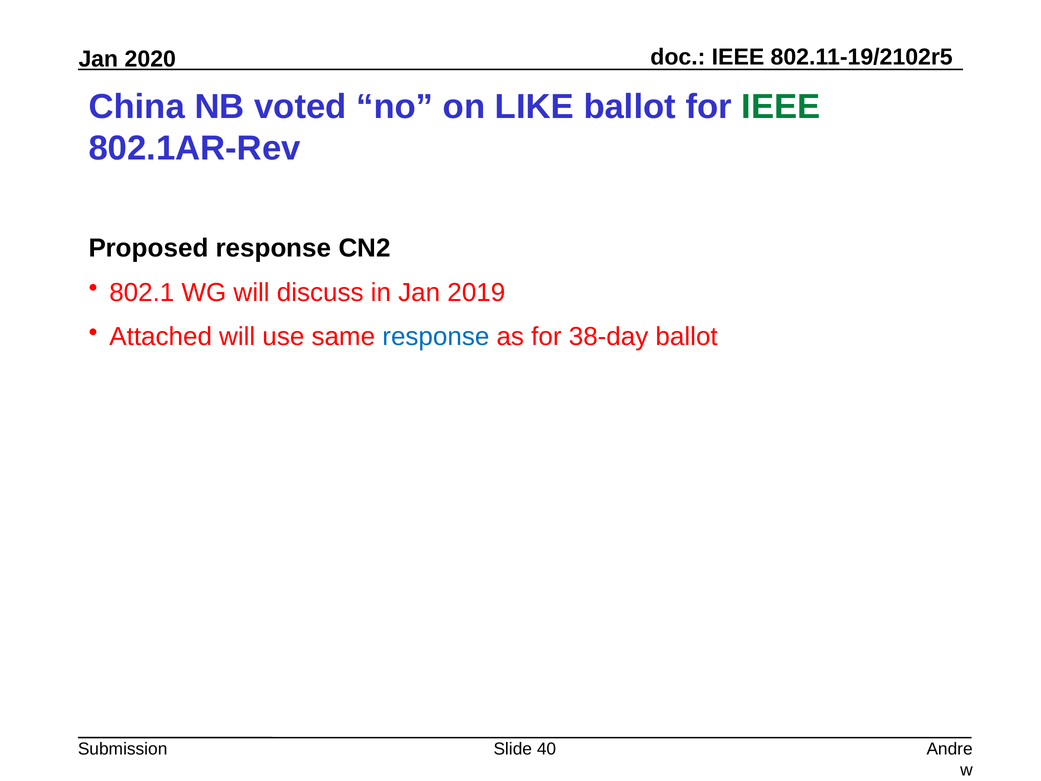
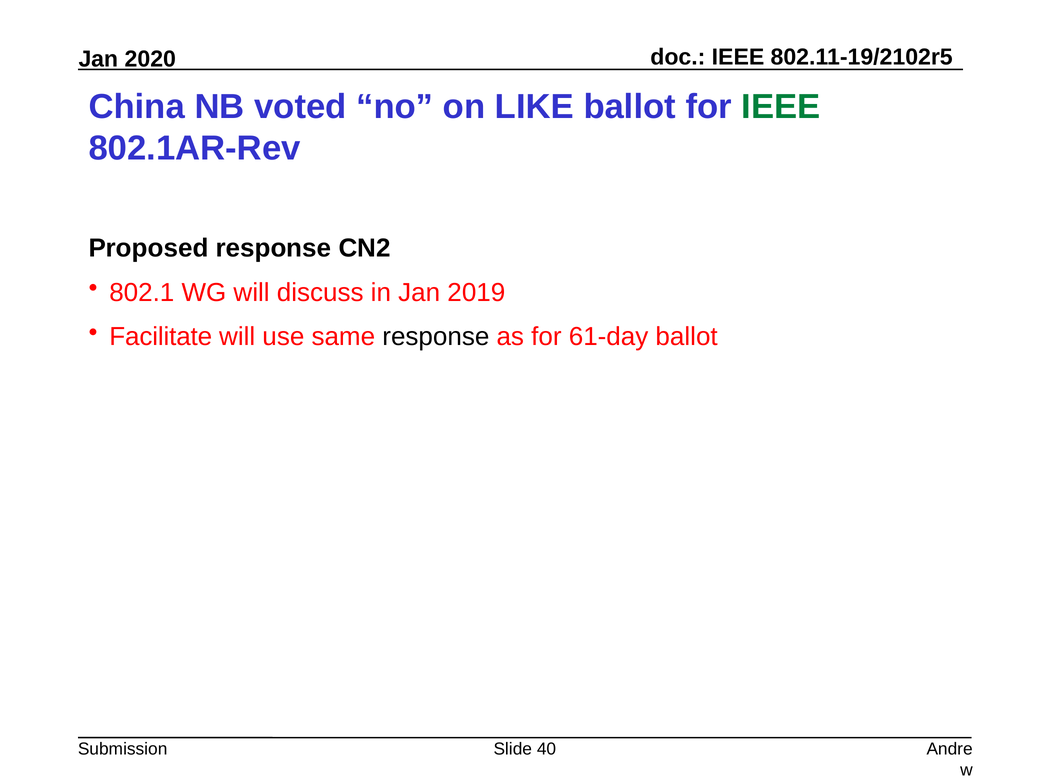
Attached: Attached -> Facilitate
response at (436, 337) colour: blue -> black
38-day: 38-day -> 61-day
